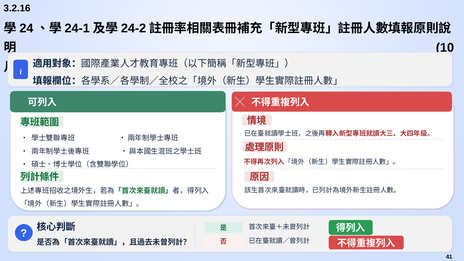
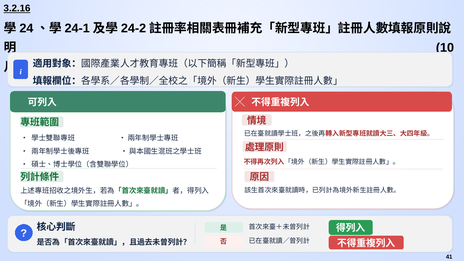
3.2.16 underline: none -> present
